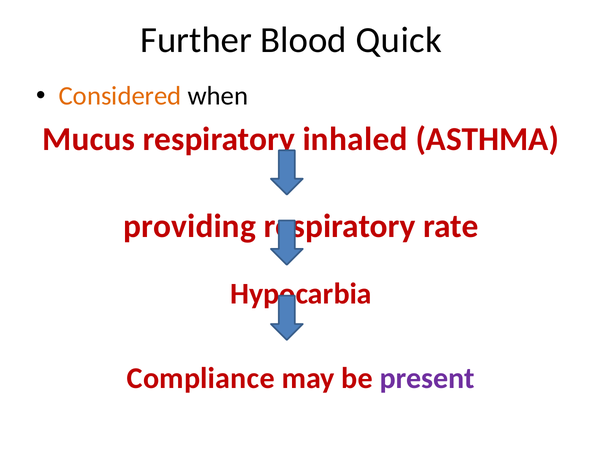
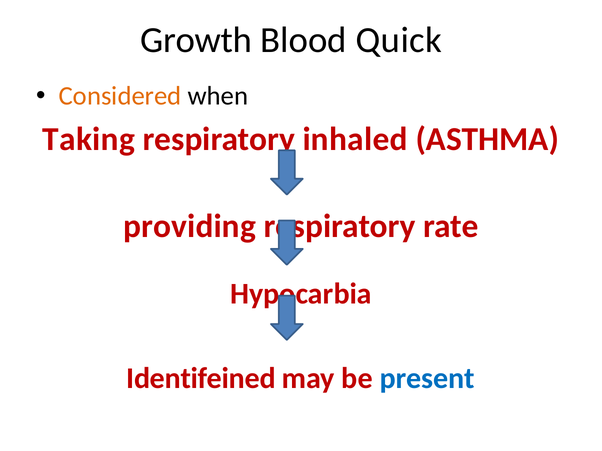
Further: Further -> Growth
Mucus: Mucus -> Taking
Compliance: Compliance -> Identifeined
present colour: purple -> blue
